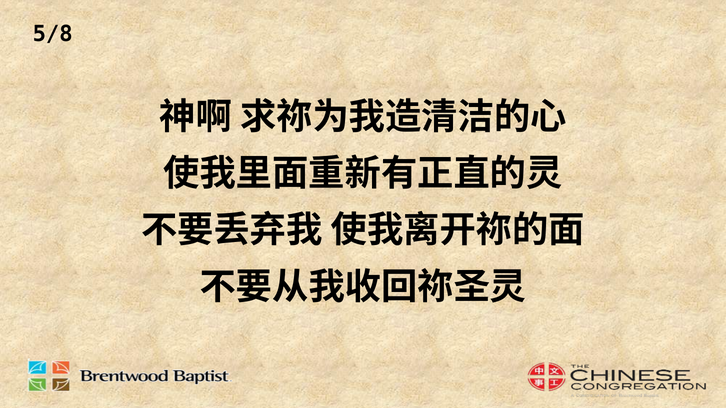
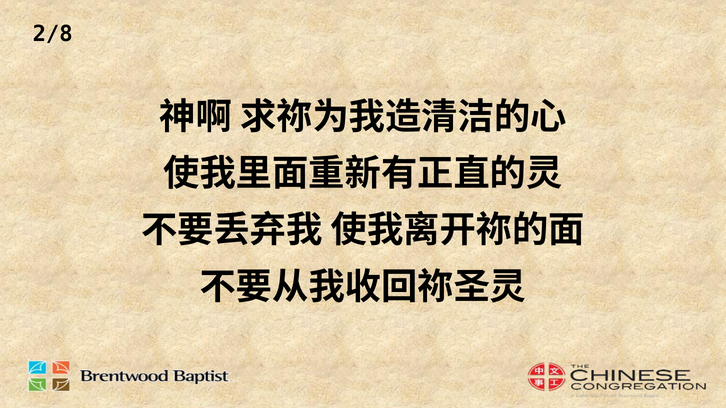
5/8: 5/8 -> 2/8
